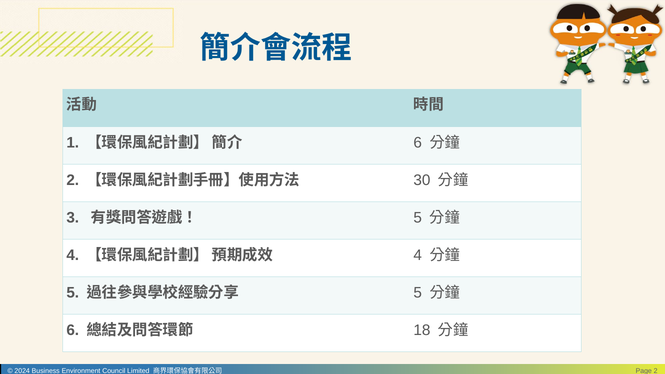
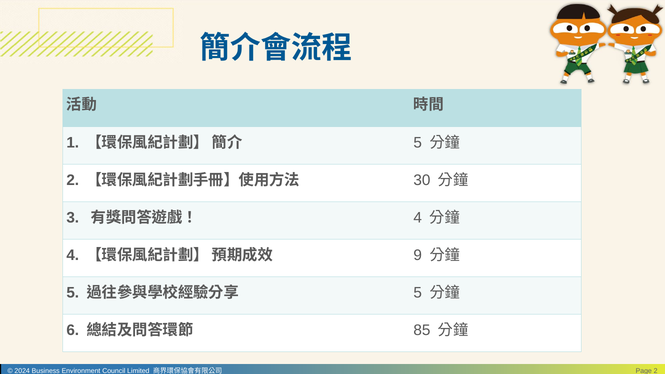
6 at (418, 143): 6 -> 5
5 at (418, 218): 5 -> 4
4 at (418, 255): 4 -> 9
18: 18 -> 85
